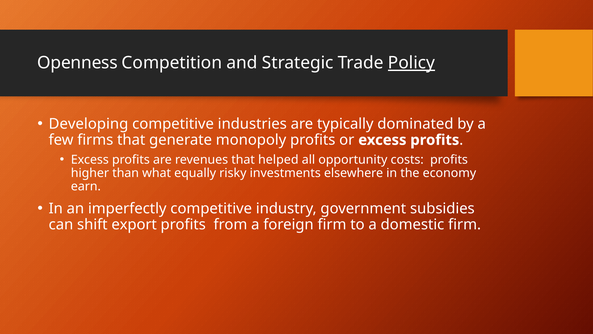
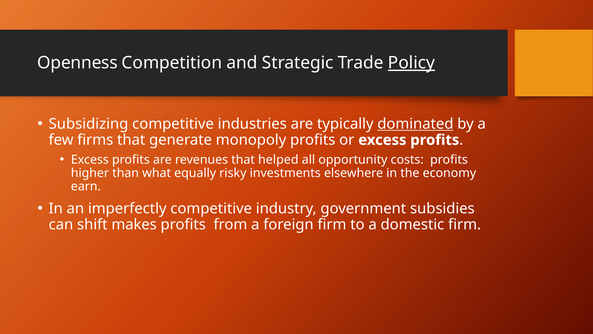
Developing: Developing -> Subsidizing
dominated underline: none -> present
export: export -> makes
